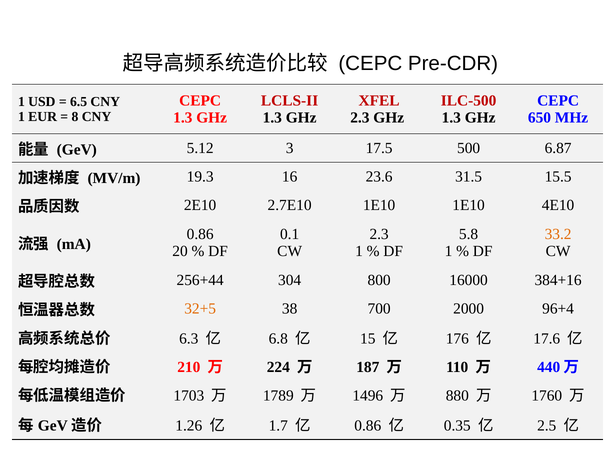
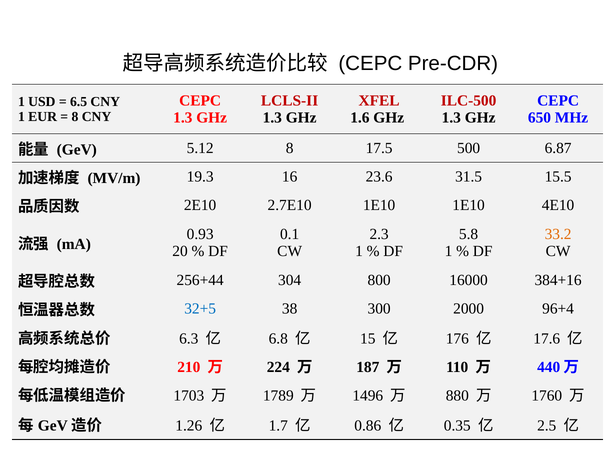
2.3 at (360, 118): 2.3 -> 1.6
5.12 3: 3 -> 8
0.86 at (200, 234): 0.86 -> 0.93
32+5 colour: orange -> blue
700: 700 -> 300
